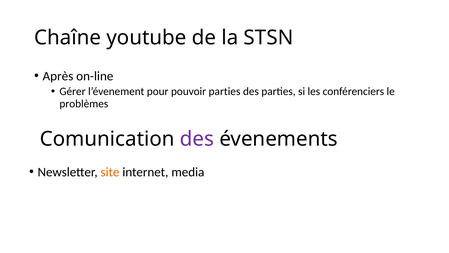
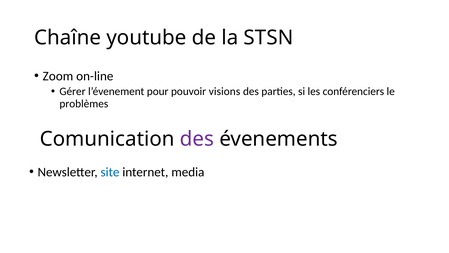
Après: Après -> Zoom
pouvoir parties: parties -> visions
site colour: orange -> blue
